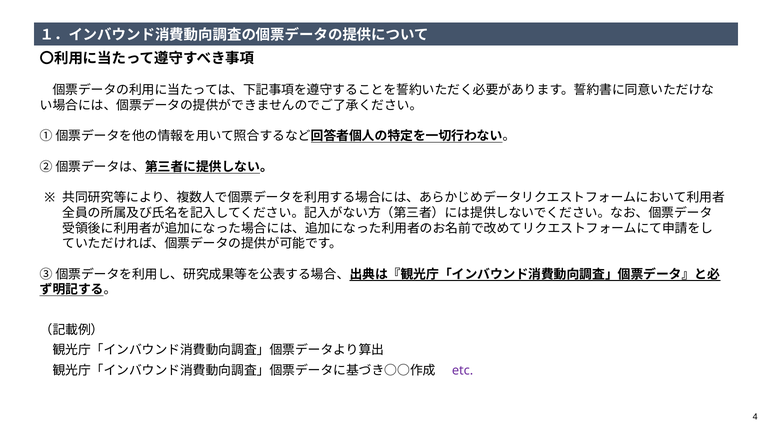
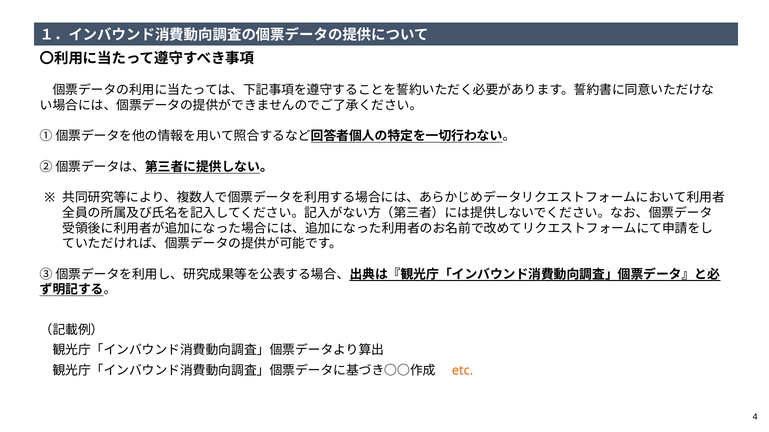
etc colour: purple -> orange
